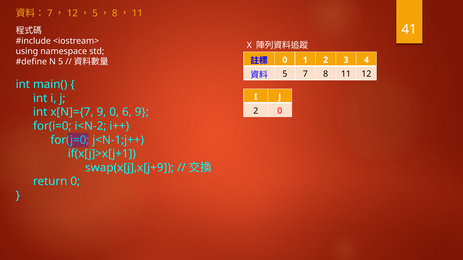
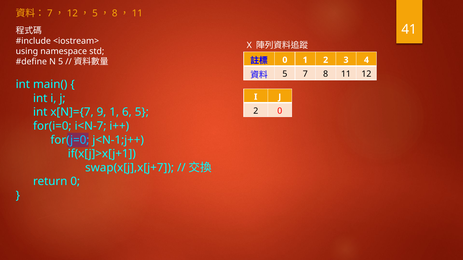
9 0: 0 -> 1
6 9: 9 -> 5
i<N-2: i<N-2 -> i<N-7
swap(x[j],x[j+9: swap(x[j],x[j+9 -> swap(x[j],x[j+7
